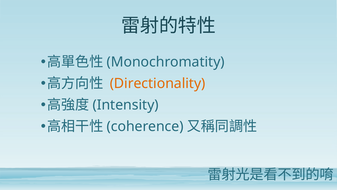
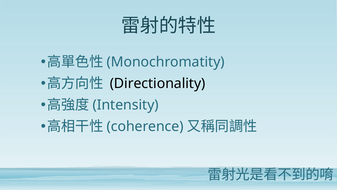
Directionality colour: orange -> black
